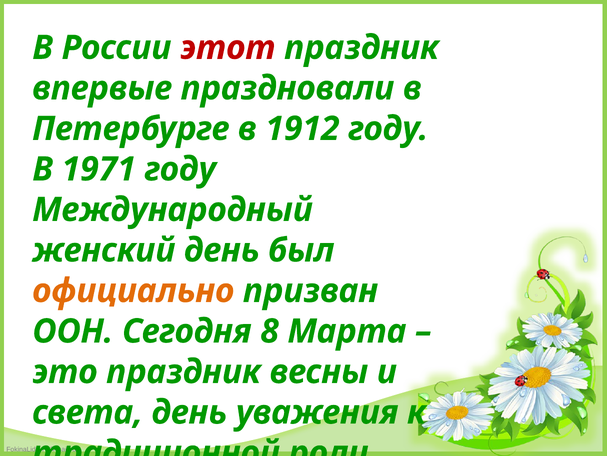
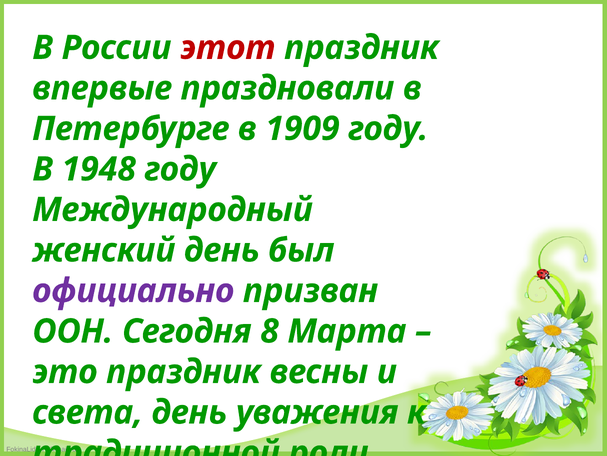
1912: 1912 -> 1909
1971: 1971 -> 1948
официально colour: orange -> purple
